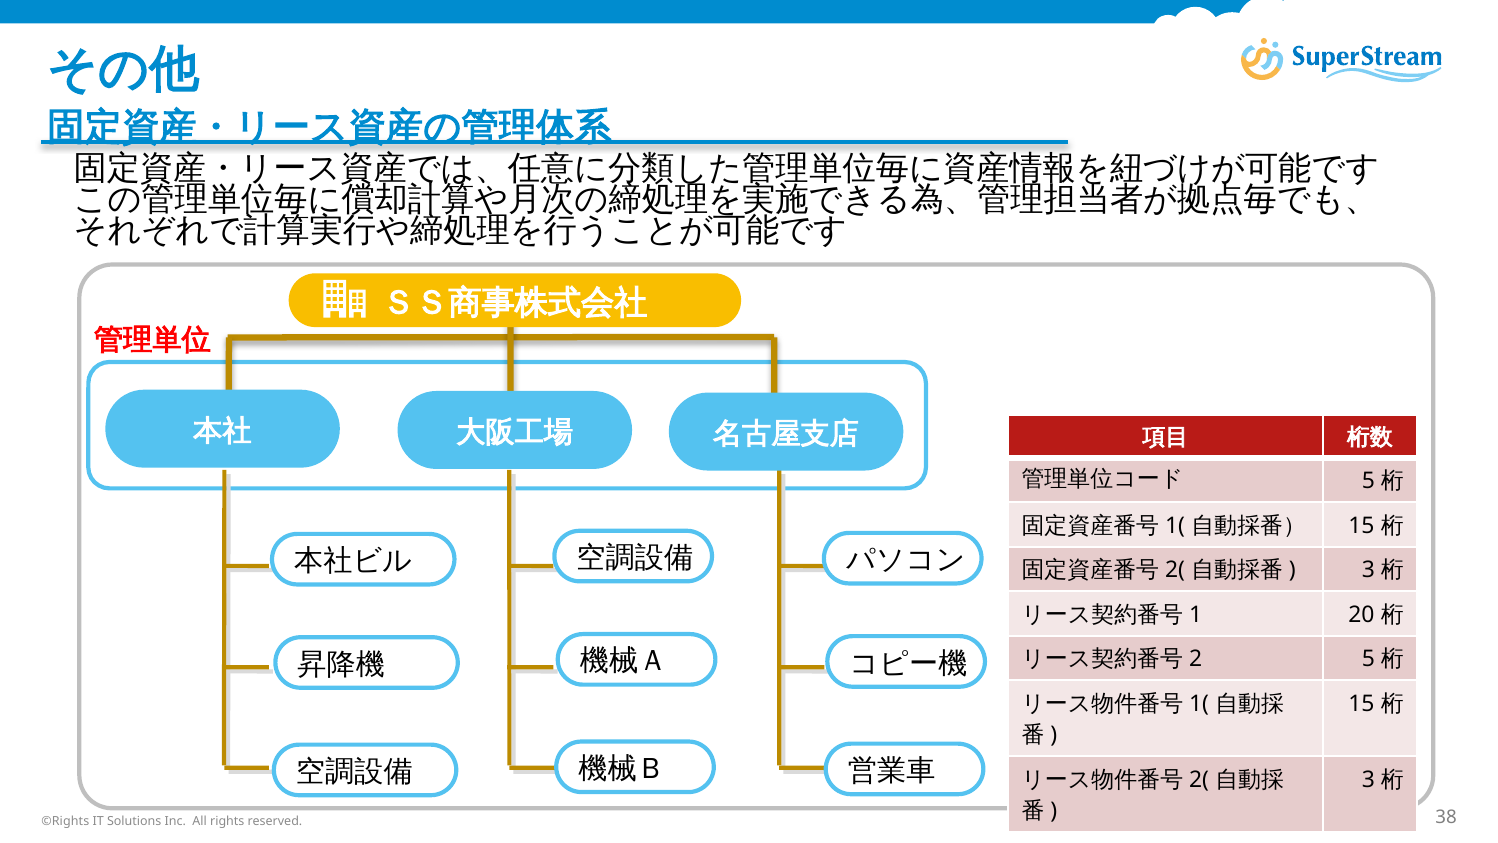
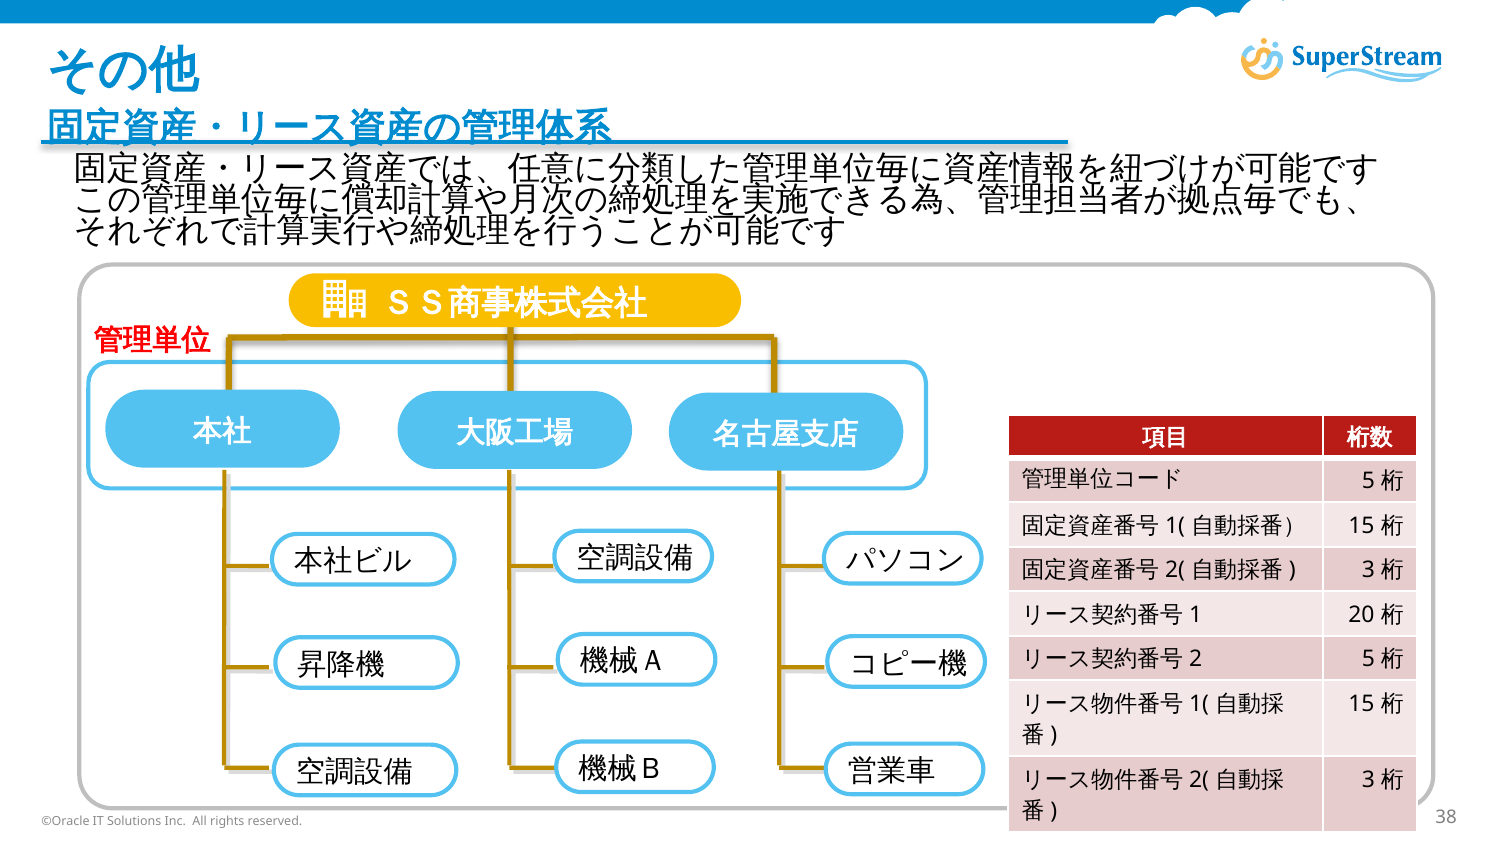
©Rights: ©Rights -> ©Oracle
